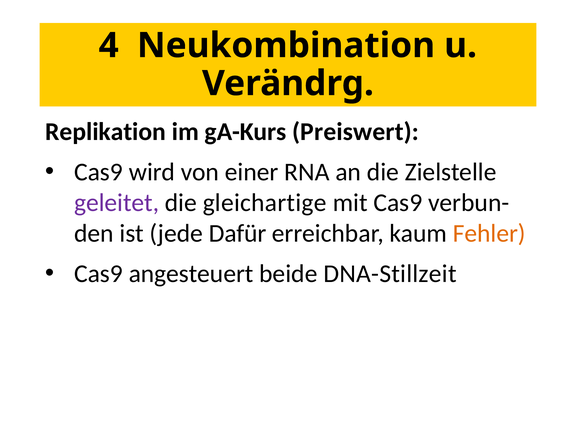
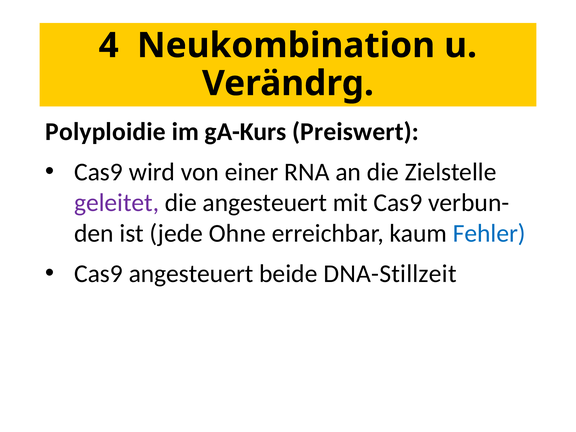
Replikation: Replikation -> Polyploidie
die gleichartige: gleichartige -> angesteuert
Dafür: Dafür -> Ohne
Fehler colour: orange -> blue
